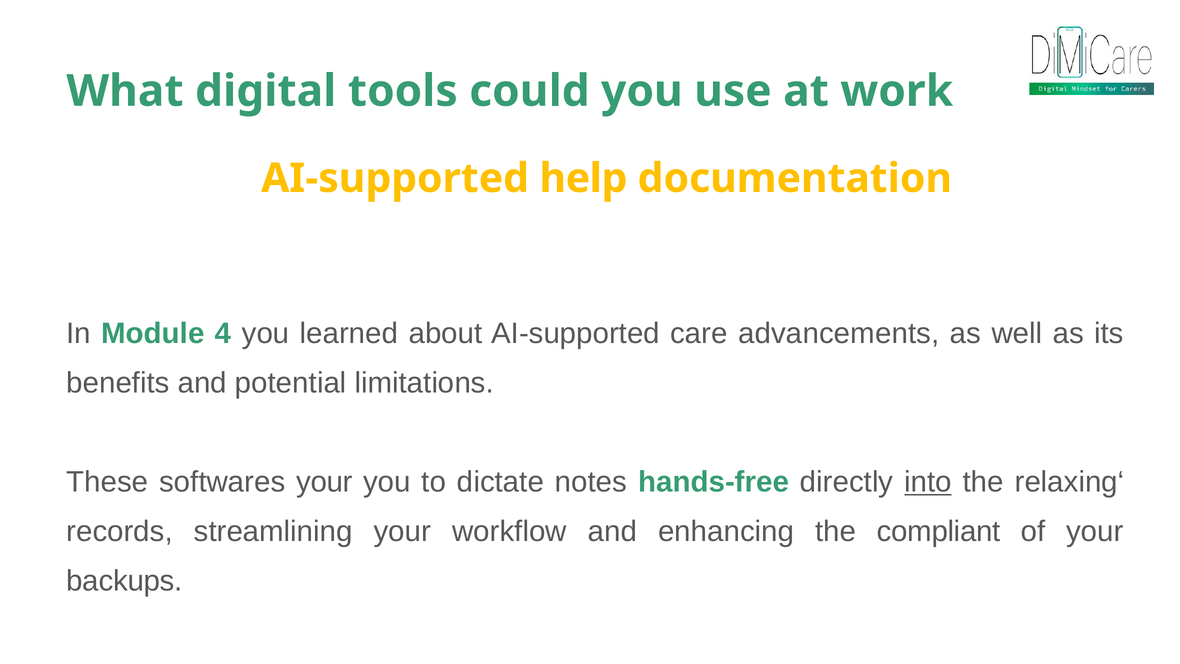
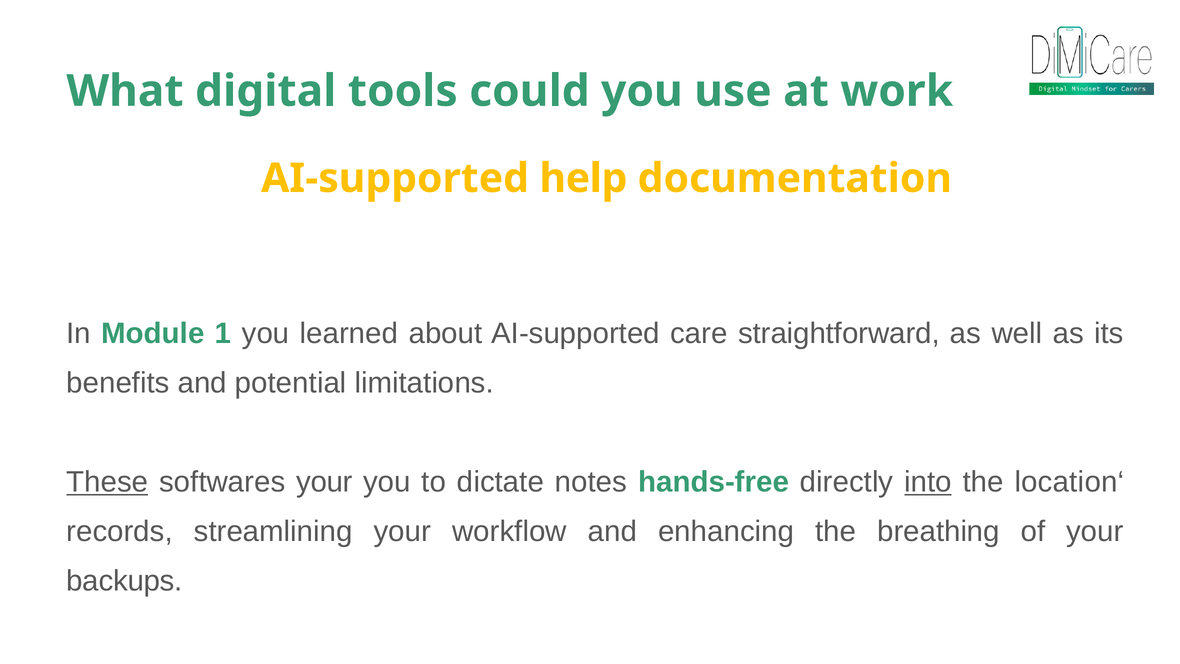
4: 4 -> 1
advancements: advancements -> straightforward
These underline: none -> present
relaxing‘: relaxing‘ -> location‘
compliant: compliant -> breathing
